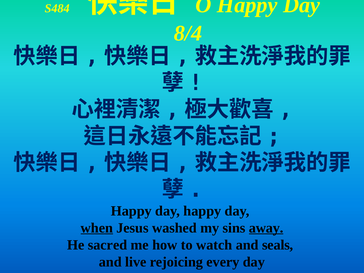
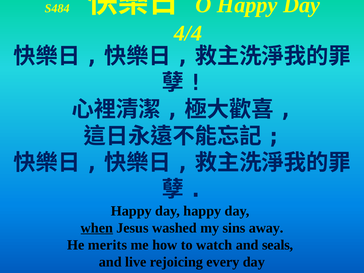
8/4: 8/4 -> 4/4
away at (266, 228) underline: present -> none
sacred: sacred -> merits
